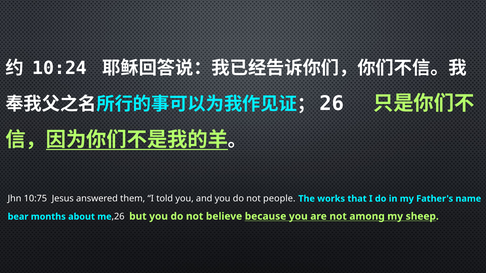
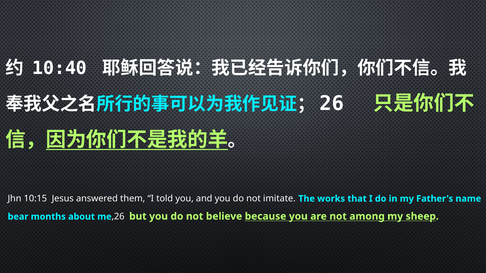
10:24: 10:24 -> 10:40
10:75: 10:75 -> 10:15
people: people -> imitate
